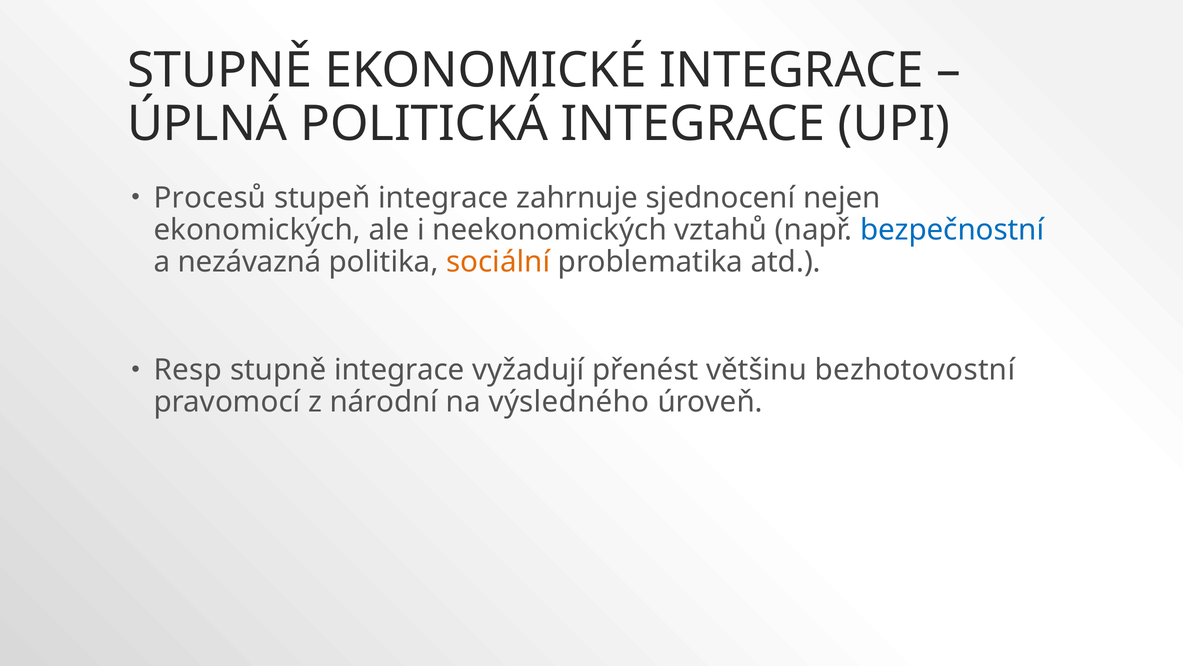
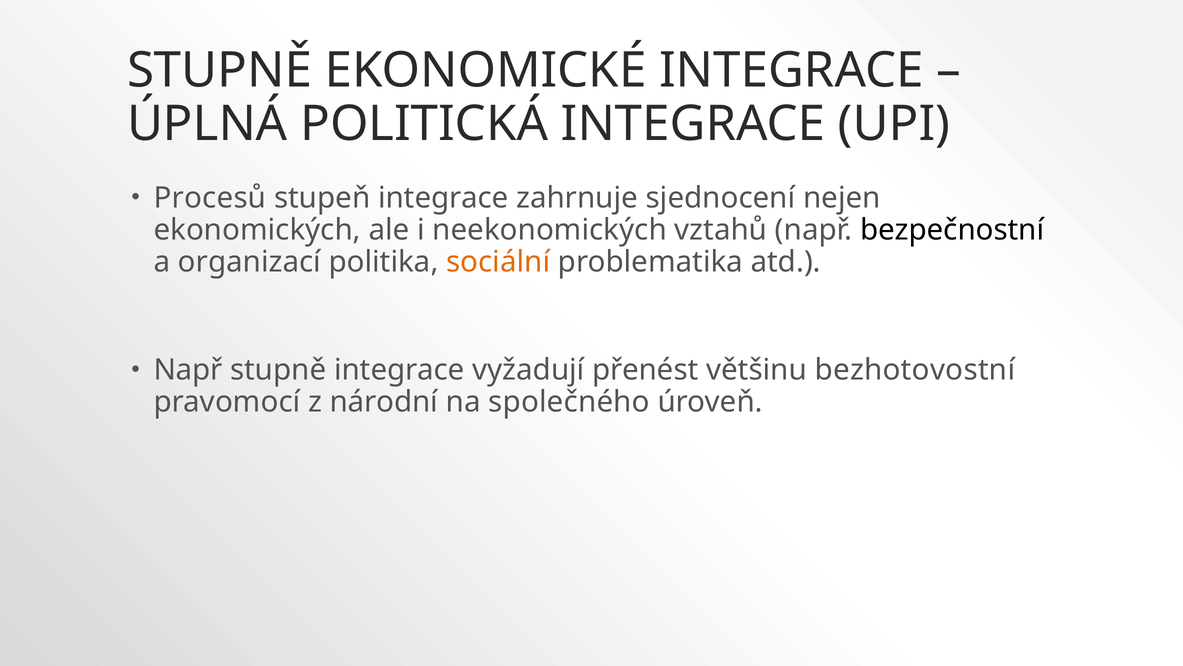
bezpečnostní colour: blue -> black
nezávazná: nezávazná -> organizací
Resp at (188, 370): Resp -> Např
výsledného: výsledného -> společného
